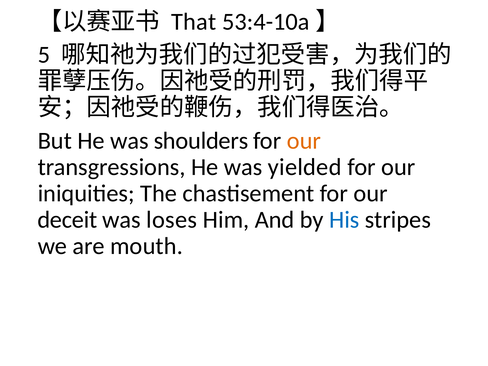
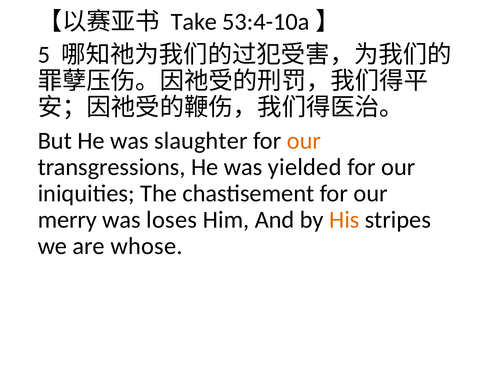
That: That -> Take
shoulders: shoulders -> slaughter
deceit: deceit -> merry
His colour: blue -> orange
mouth: mouth -> whose
